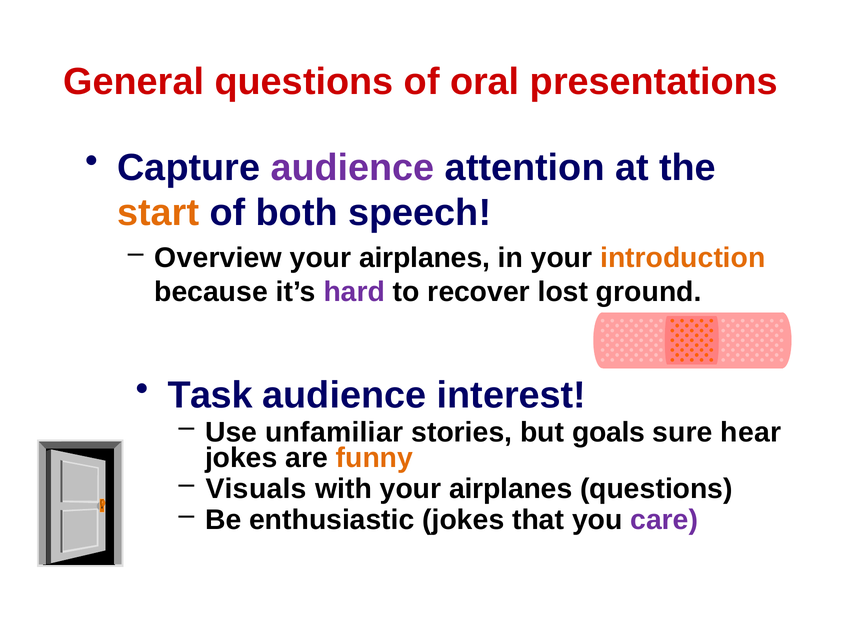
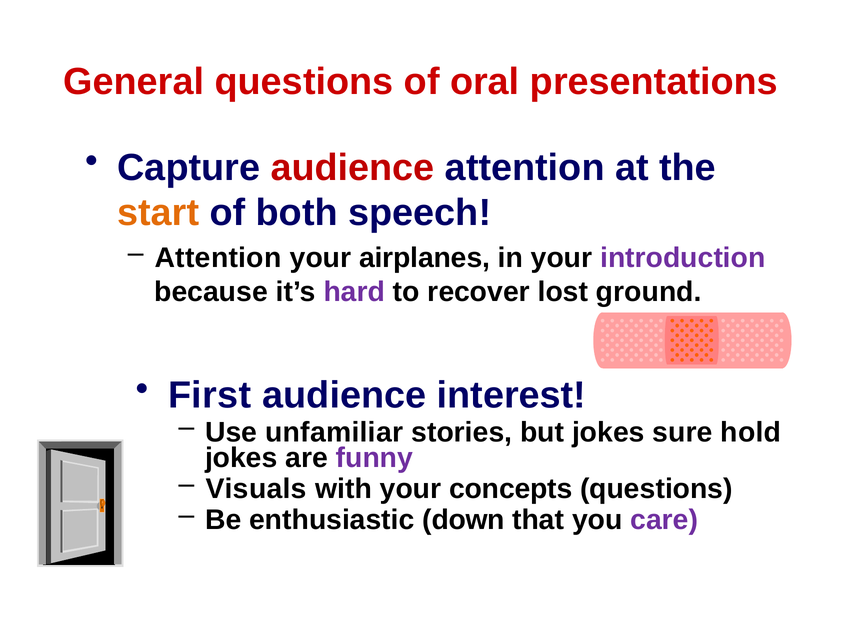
audience at (352, 168) colour: purple -> red
Overview at (218, 258): Overview -> Attention
introduction colour: orange -> purple
Task: Task -> First
but goals: goals -> jokes
hear: hear -> hold
funny colour: orange -> purple
with your airplanes: airplanes -> concepts
enthusiastic jokes: jokes -> down
